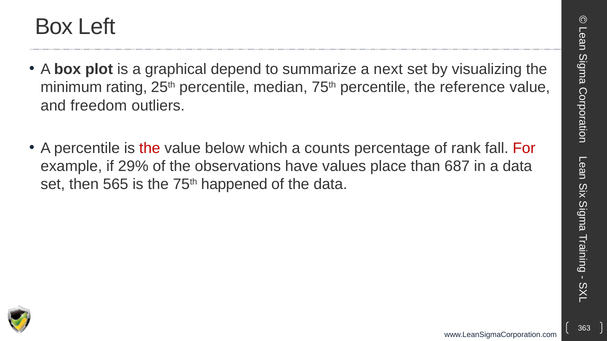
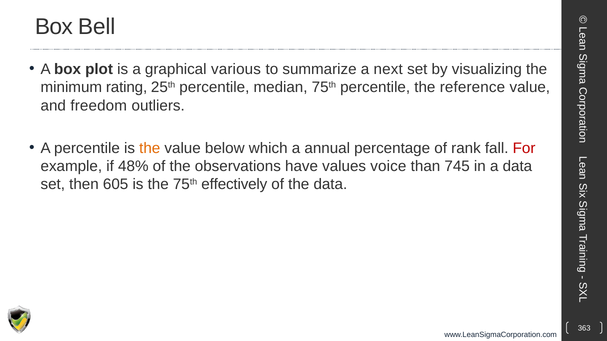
Left: Left -> Bell
depend: depend -> various
the at (150, 148) colour: red -> orange
counts: counts -> annual
29%: 29% -> 48%
place: place -> voice
687: 687 -> 745
565: 565 -> 605
happened: happened -> effectively
